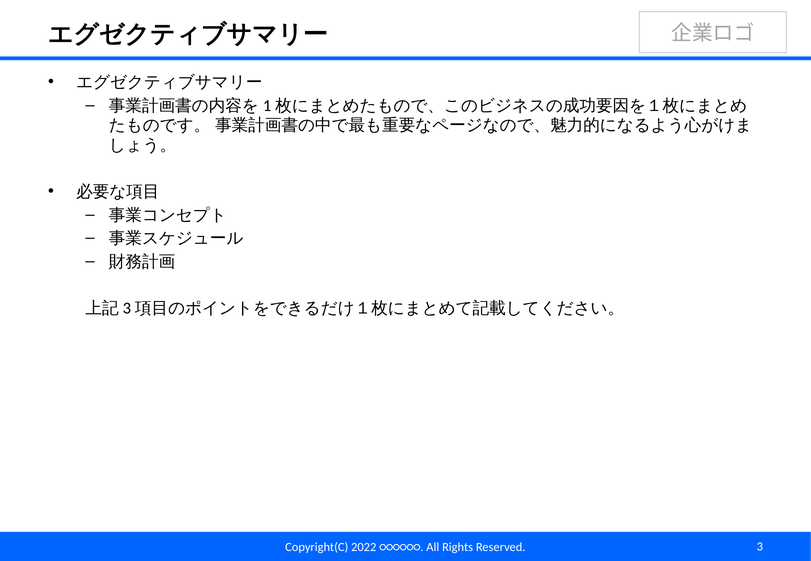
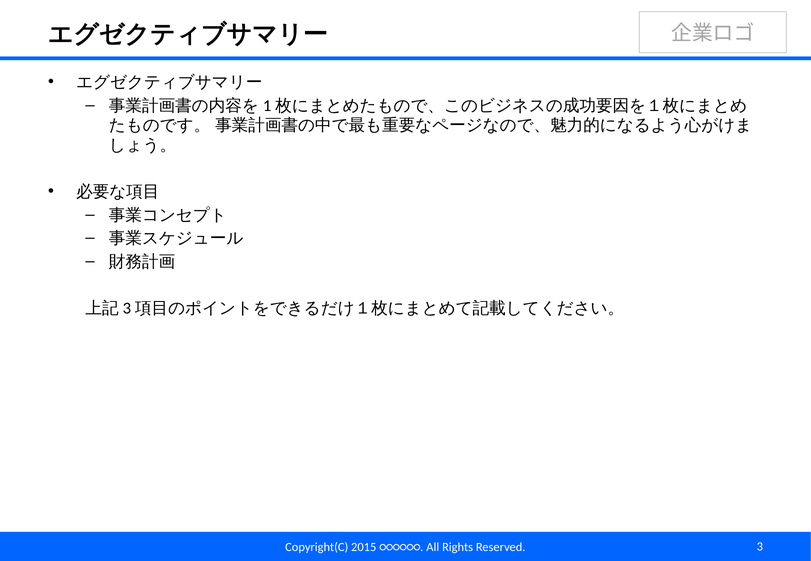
2022: 2022 -> 2015
